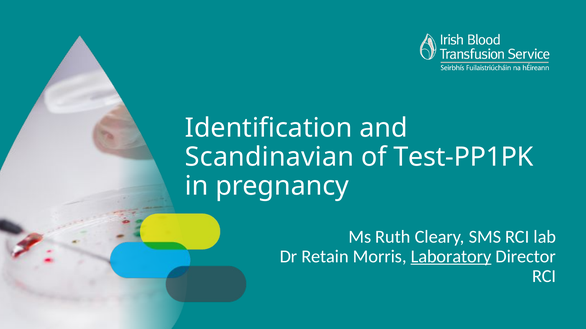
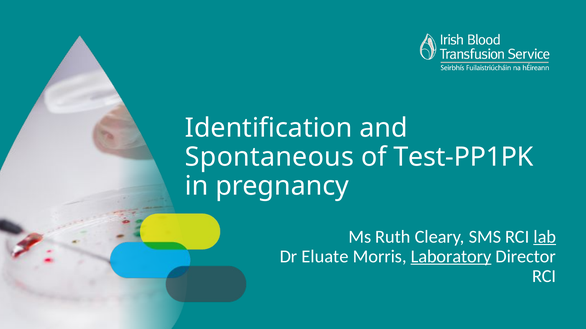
Scandinavian: Scandinavian -> Spontaneous
lab underline: none -> present
Retain: Retain -> Eluate
